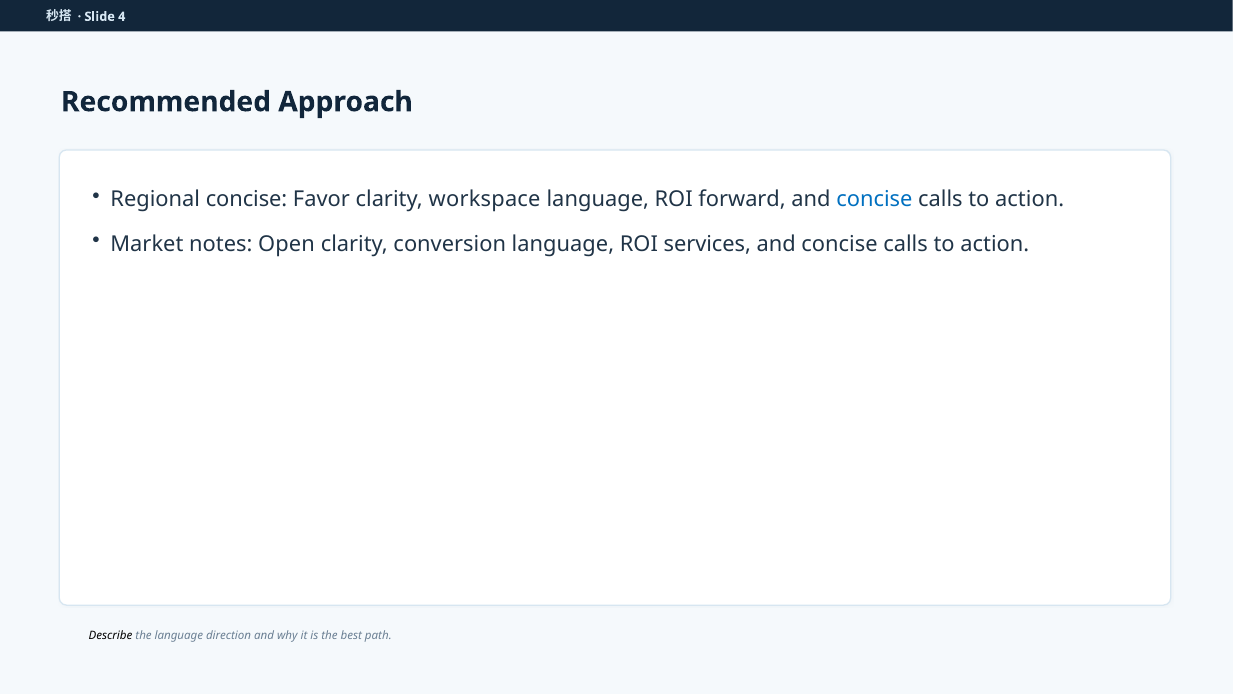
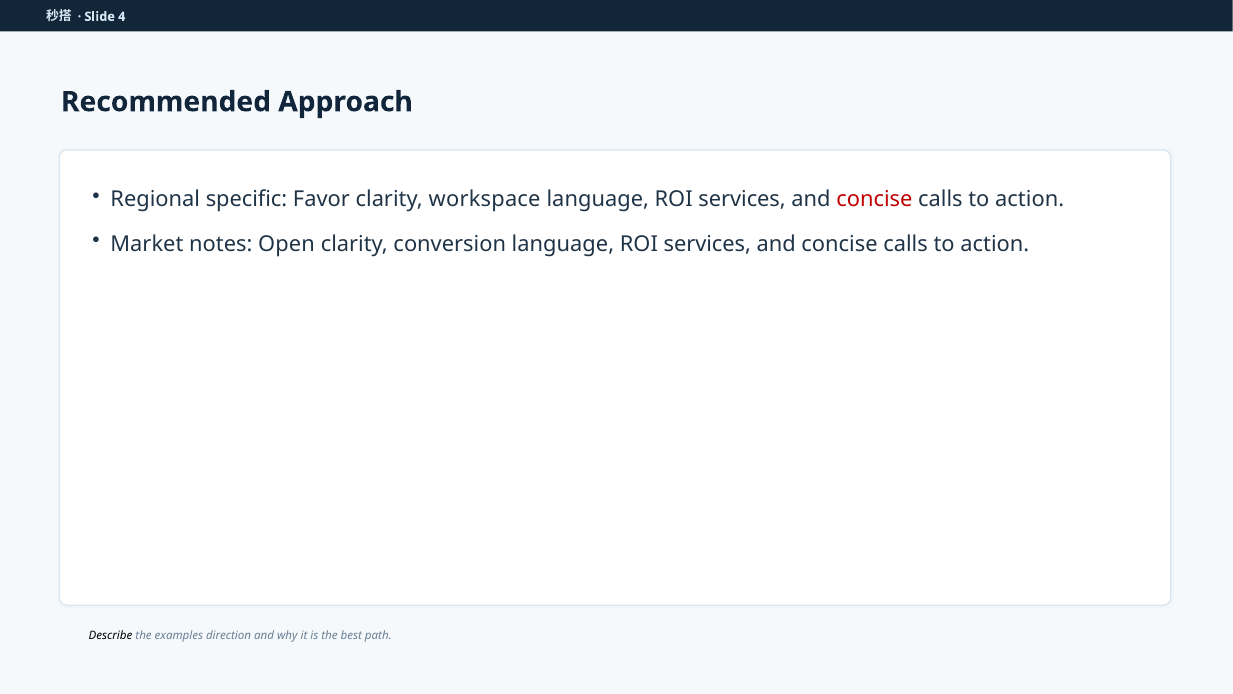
Regional concise: concise -> specific
forward at (742, 200): forward -> services
concise at (874, 200) colour: blue -> red
the language: language -> examples
